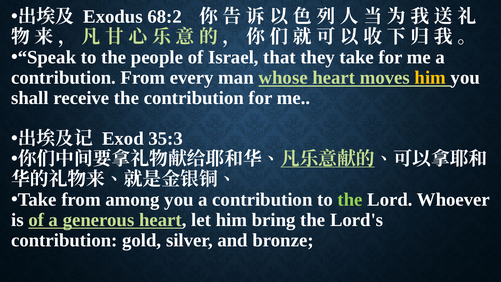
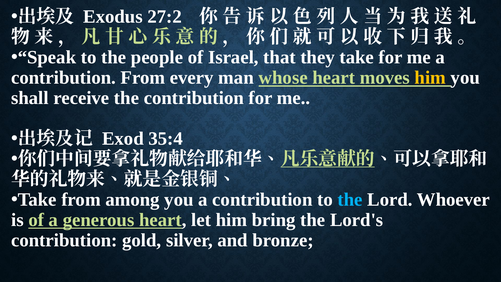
68:2: 68:2 -> 27:2
35:3: 35:3 -> 35:4
the at (350, 199) colour: light green -> light blue
